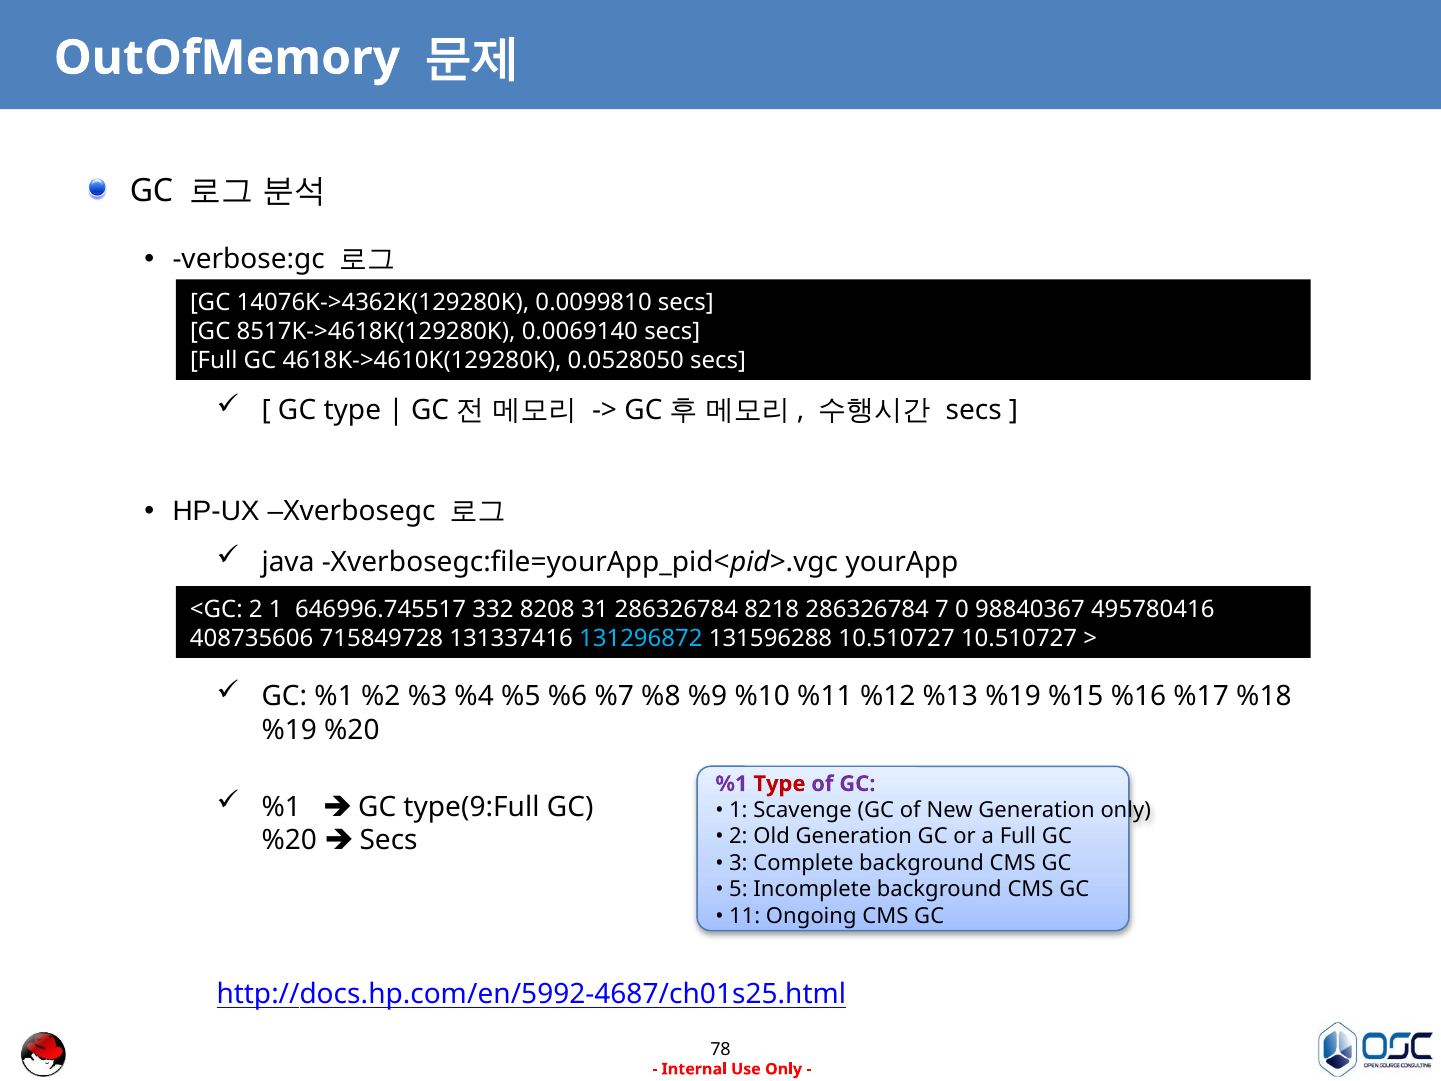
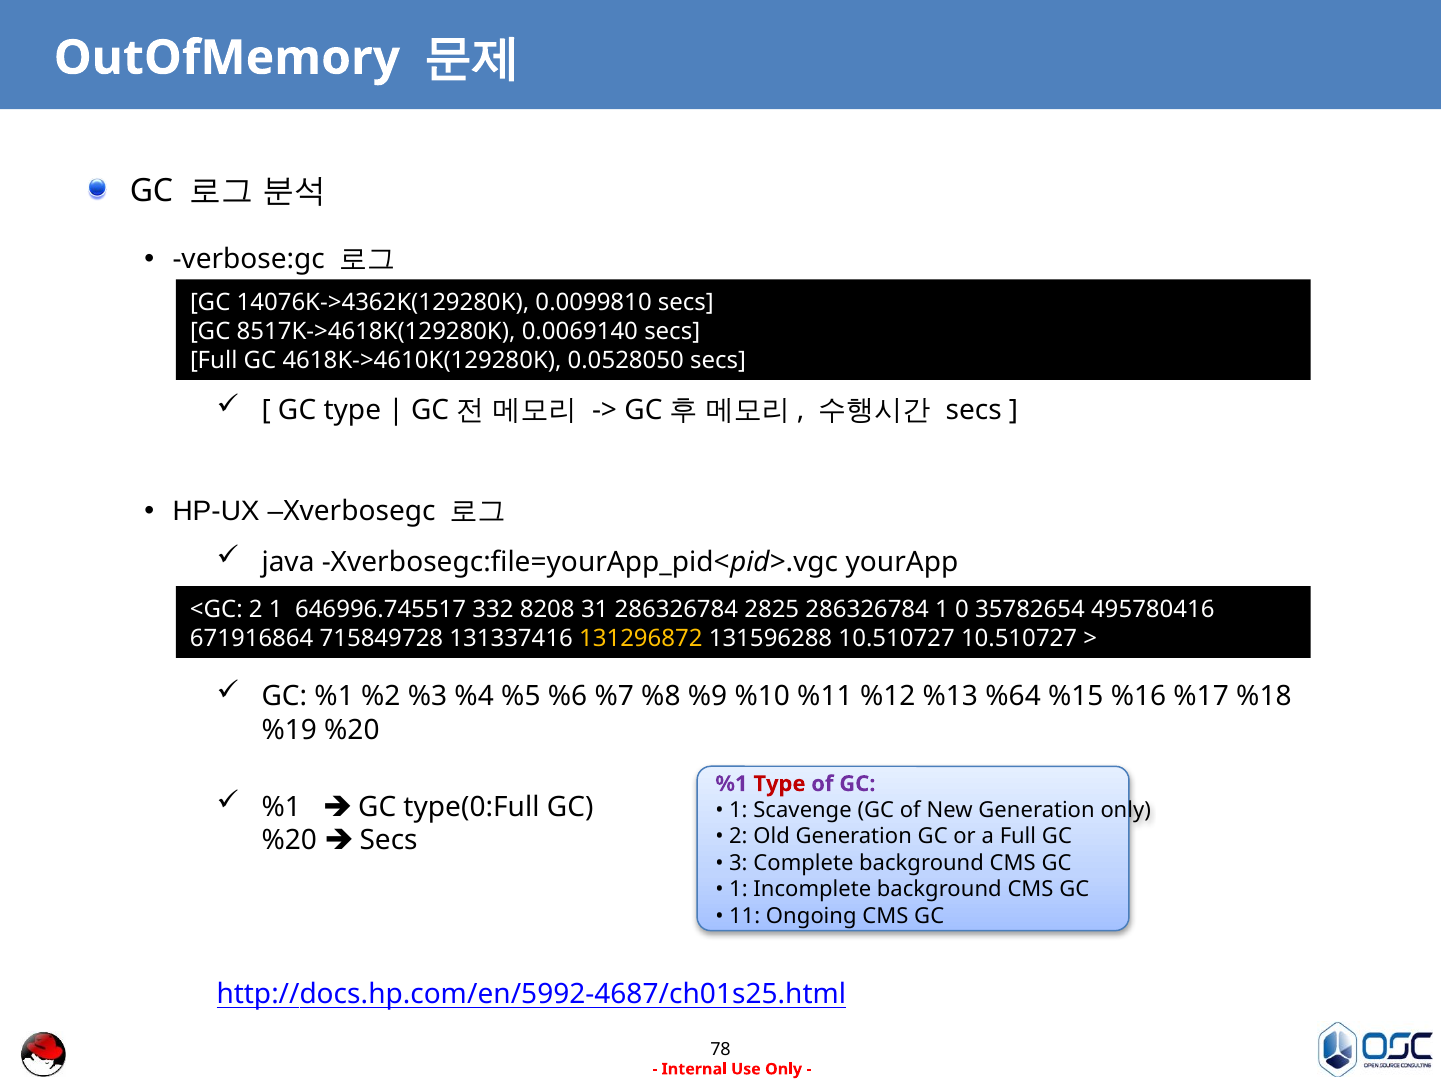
8218: 8218 -> 2825
286326784 7: 7 -> 1
98840367: 98840367 -> 35782654
408735606: 408735606 -> 671916864
131296872 colour: light blue -> yellow
%13 %19: %19 -> %64
type(9:Full: type(9:Full -> type(0:Full
5 at (738, 889): 5 -> 1
